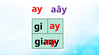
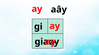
aây colour: purple -> black
